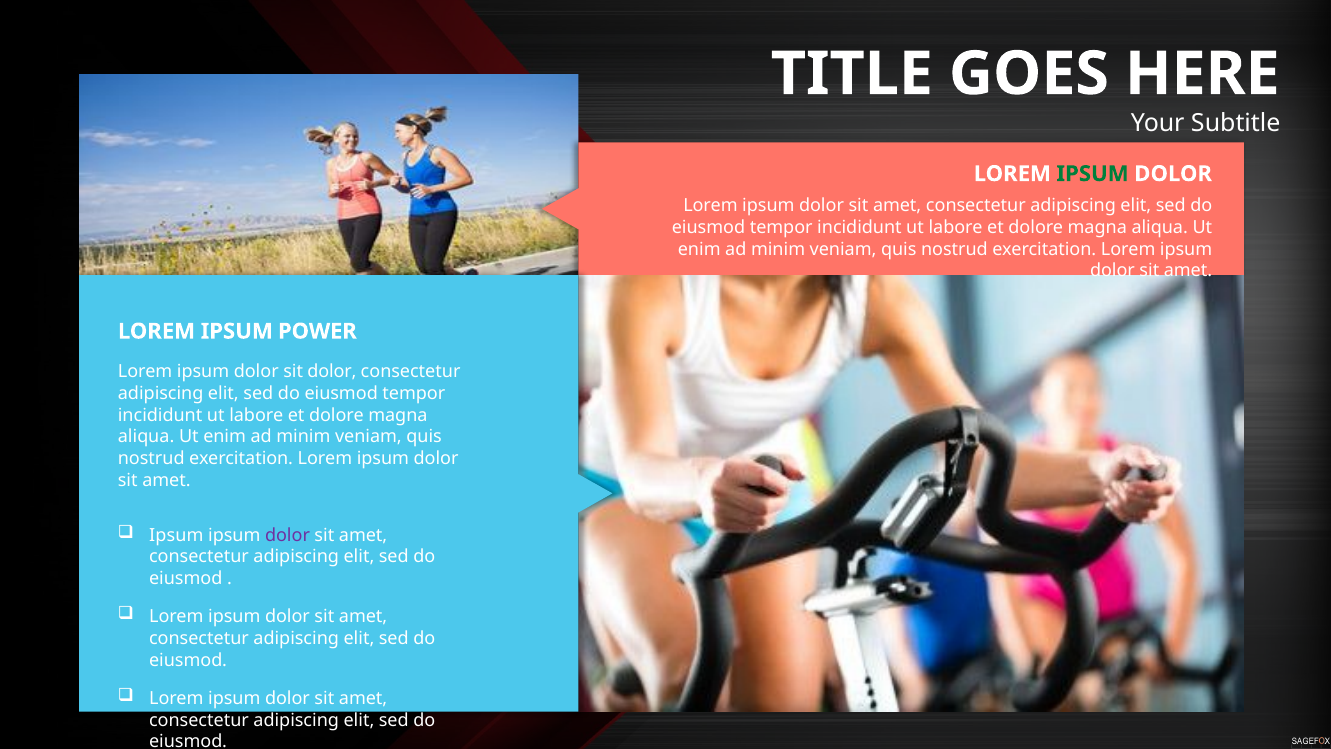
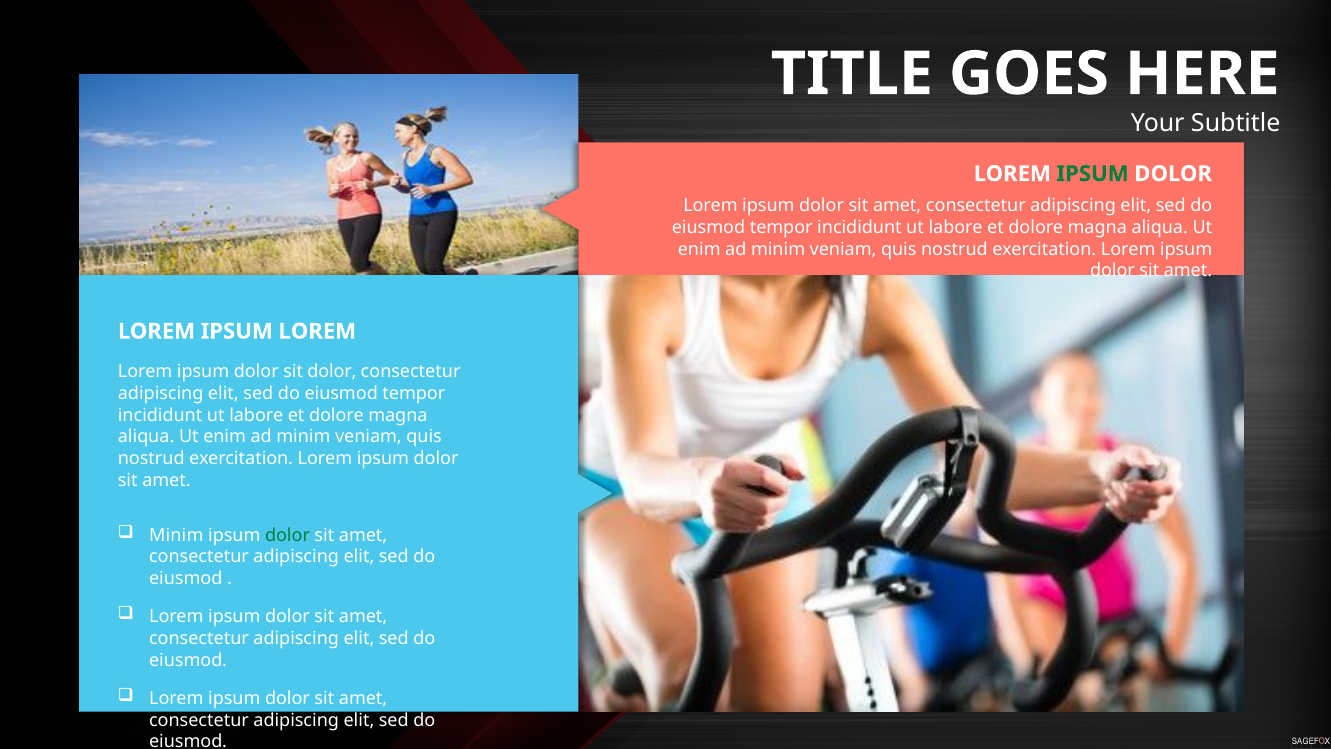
IPSUM POWER: POWER -> LOREM
Ipsum at (176, 535): Ipsum -> Minim
dolor at (287, 535) colour: purple -> green
